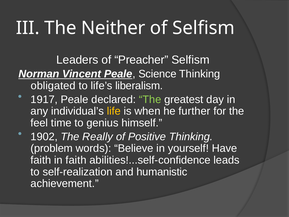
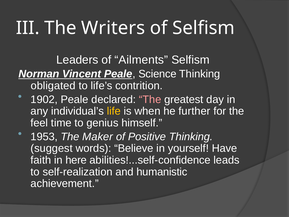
Neither: Neither -> Writers
Preacher: Preacher -> Ailments
liberalism: liberalism -> contrition
1917: 1917 -> 1902
The at (150, 99) colour: light green -> pink
1902: 1902 -> 1953
Really: Really -> Maker
problem: problem -> suggest
in faith: faith -> here
